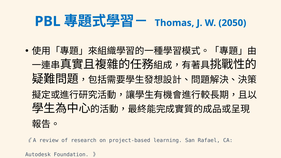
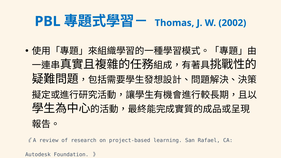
2050: 2050 -> 2002
